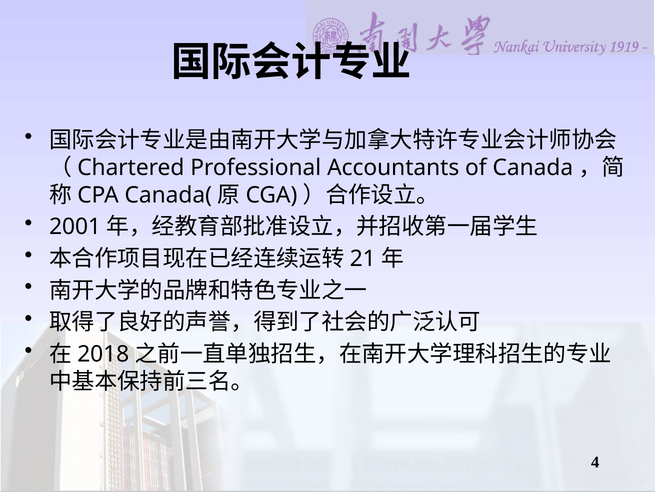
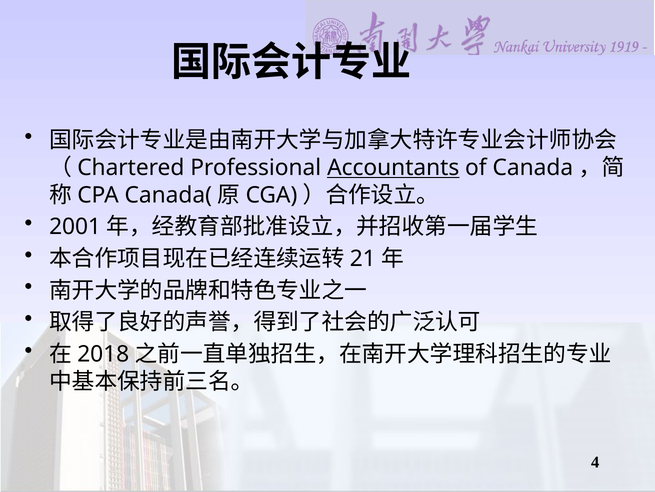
Accountants underline: none -> present
